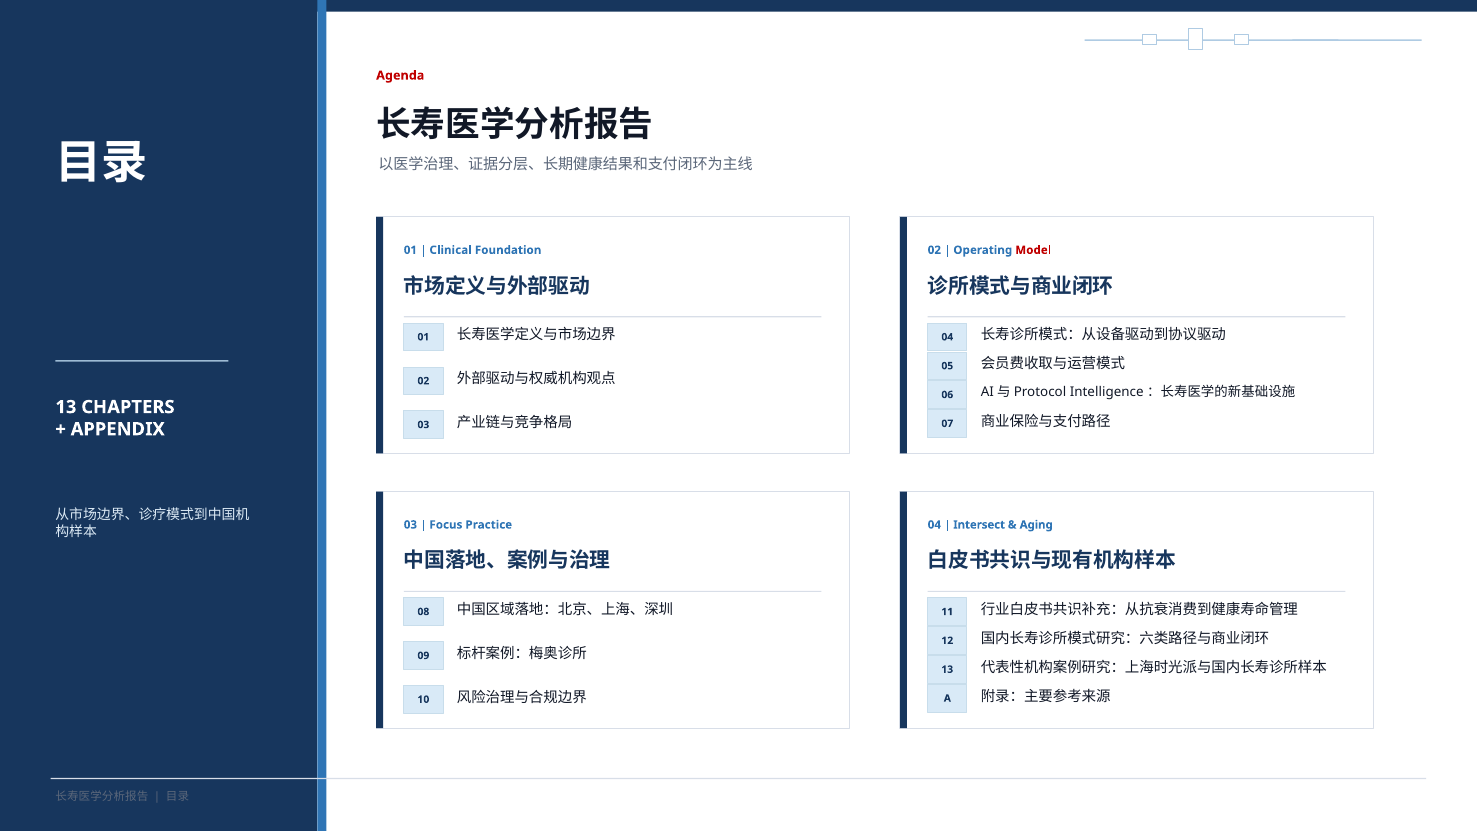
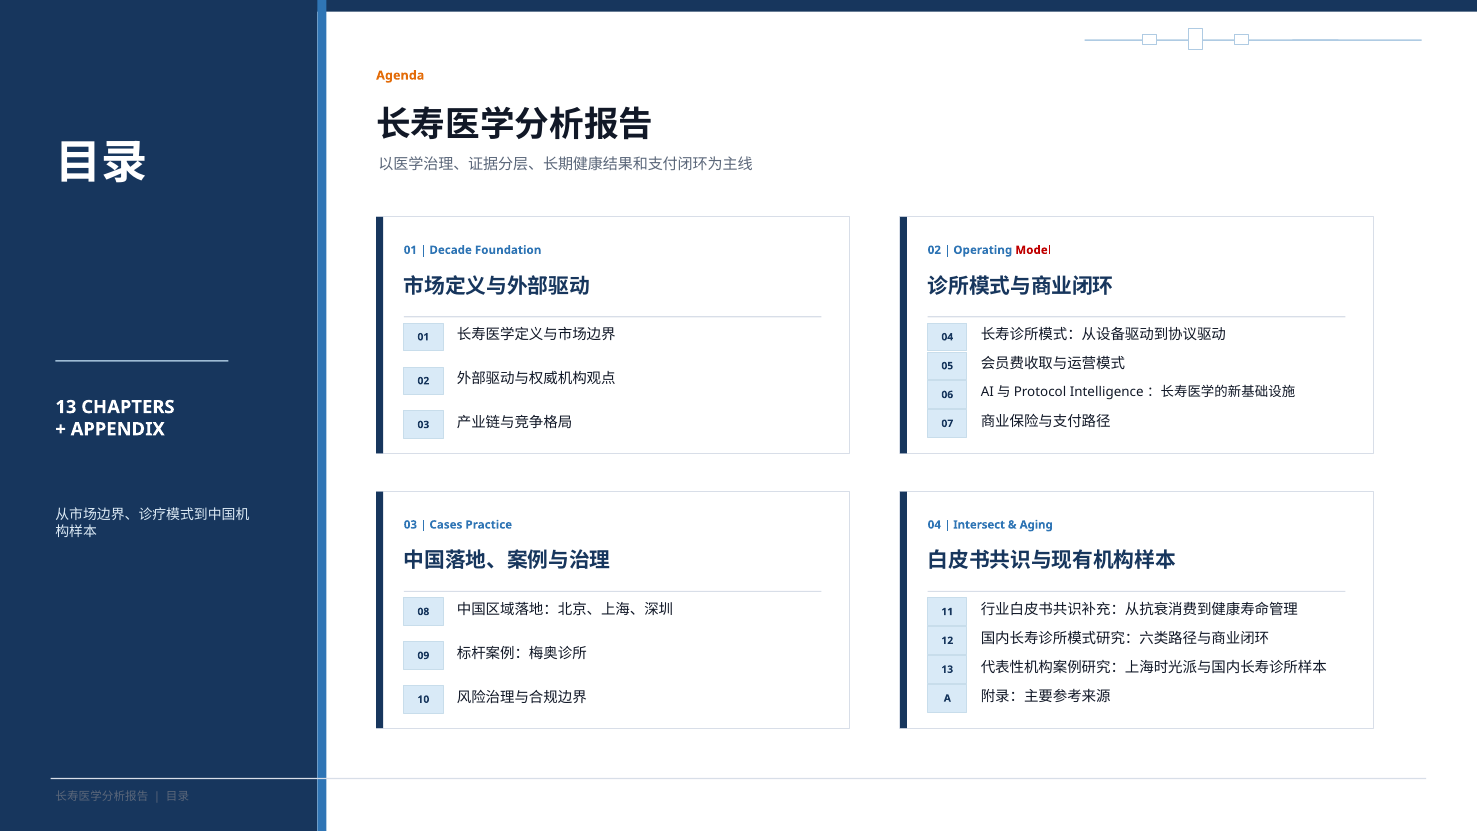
Agenda colour: red -> orange
Clinical: Clinical -> Decade
Focus: Focus -> Cases
